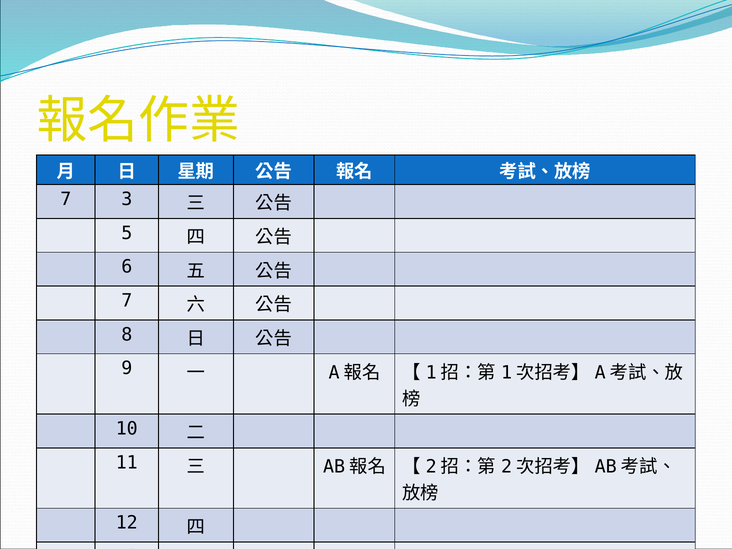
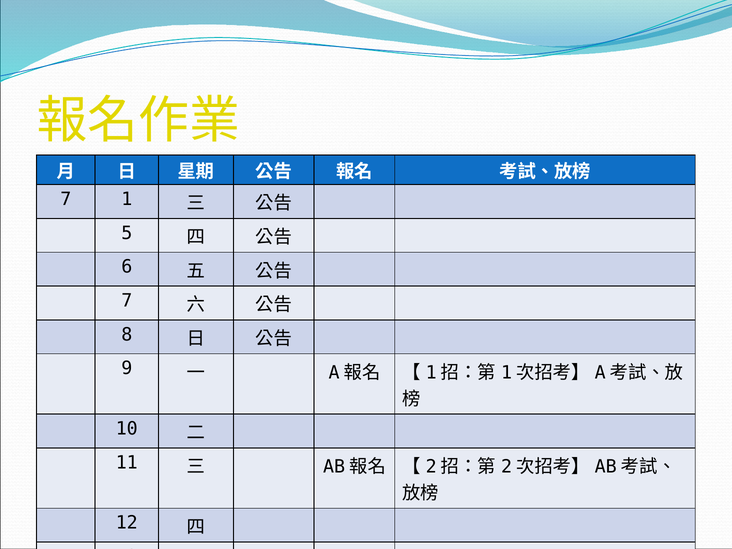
3: 3 -> 1
